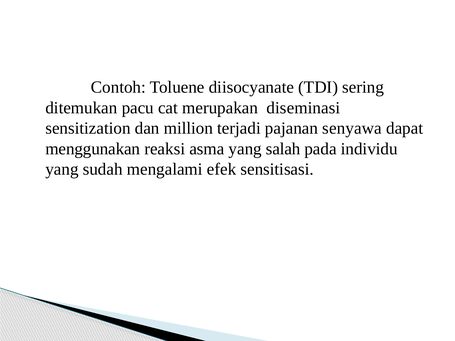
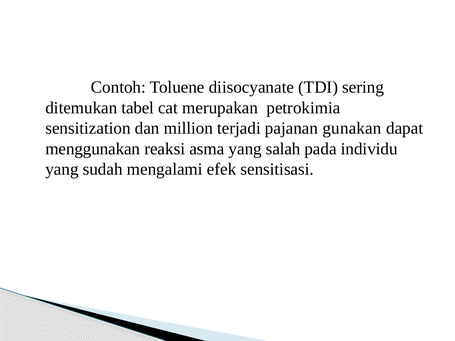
pacu: pacu -> tabel
diseminasi: diseminasi -> petrokimia
senyawa: senyawa -> gunakan
